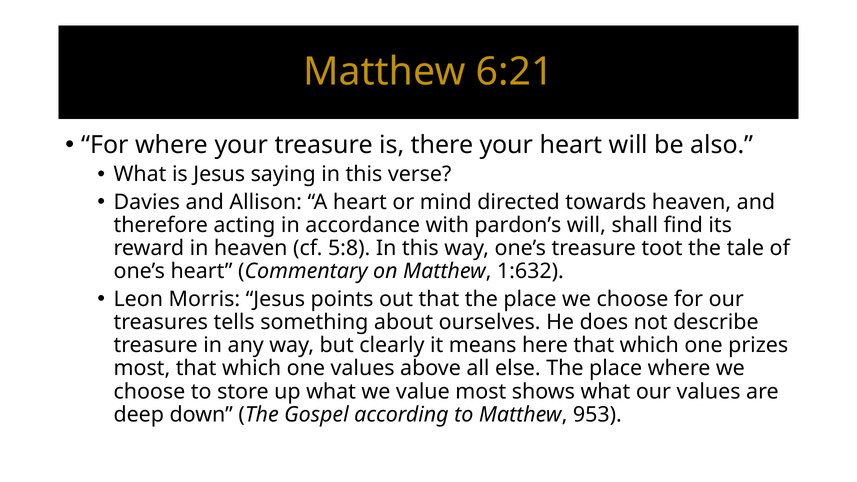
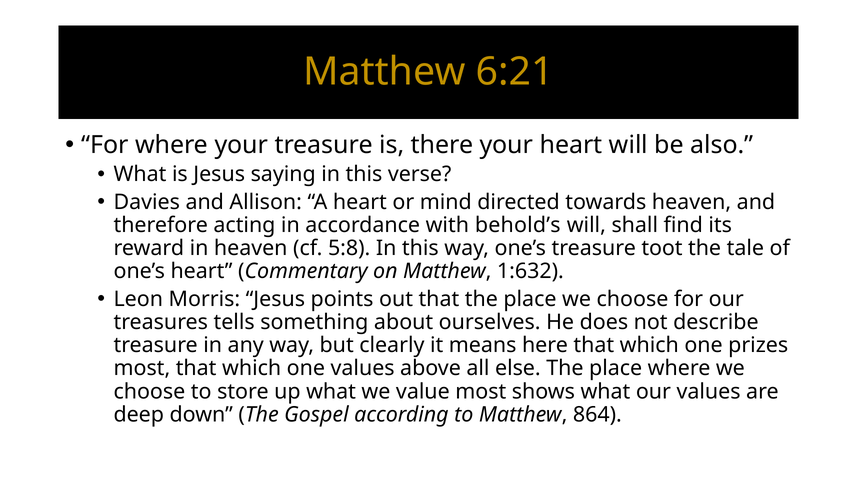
pardon’s: pardon’s -> behold’s
953: 953 -> 864
